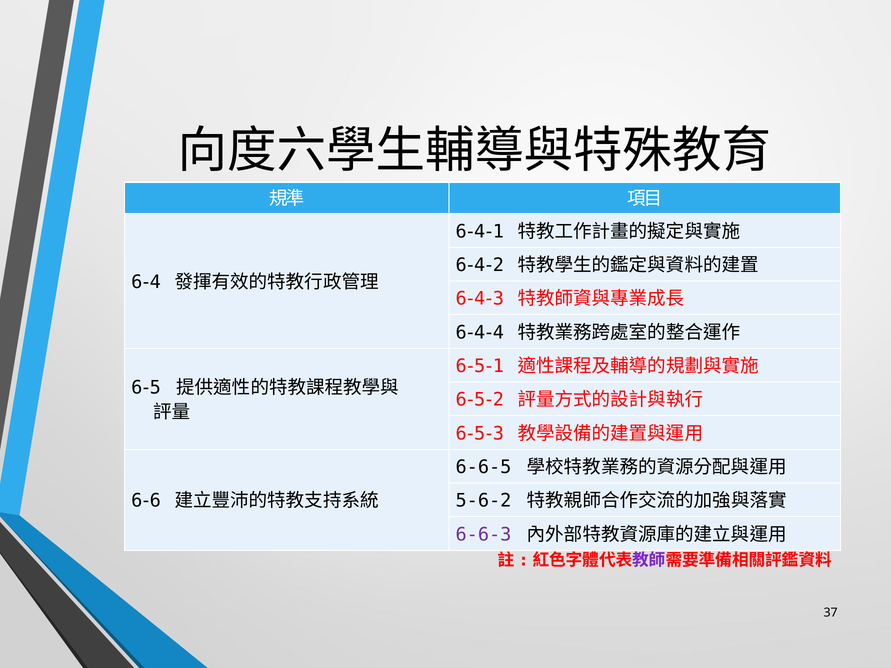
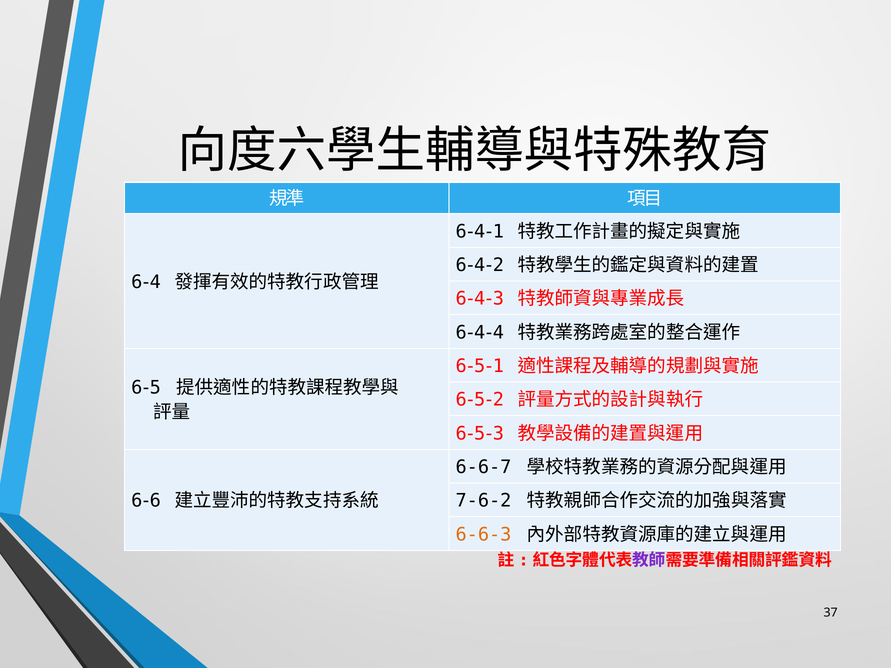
6-6-5: 6-6-5 -> 6-6-7
5-6-2: 5-6-2 -> 7-6-2
6-6-3 colour: purple -> orange
